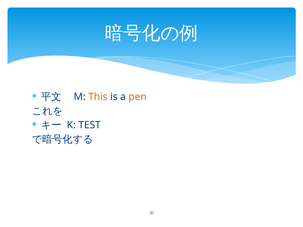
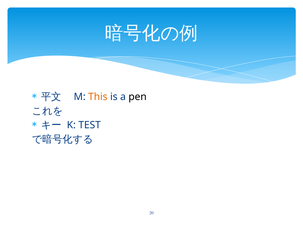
pen colour: orange -> black
